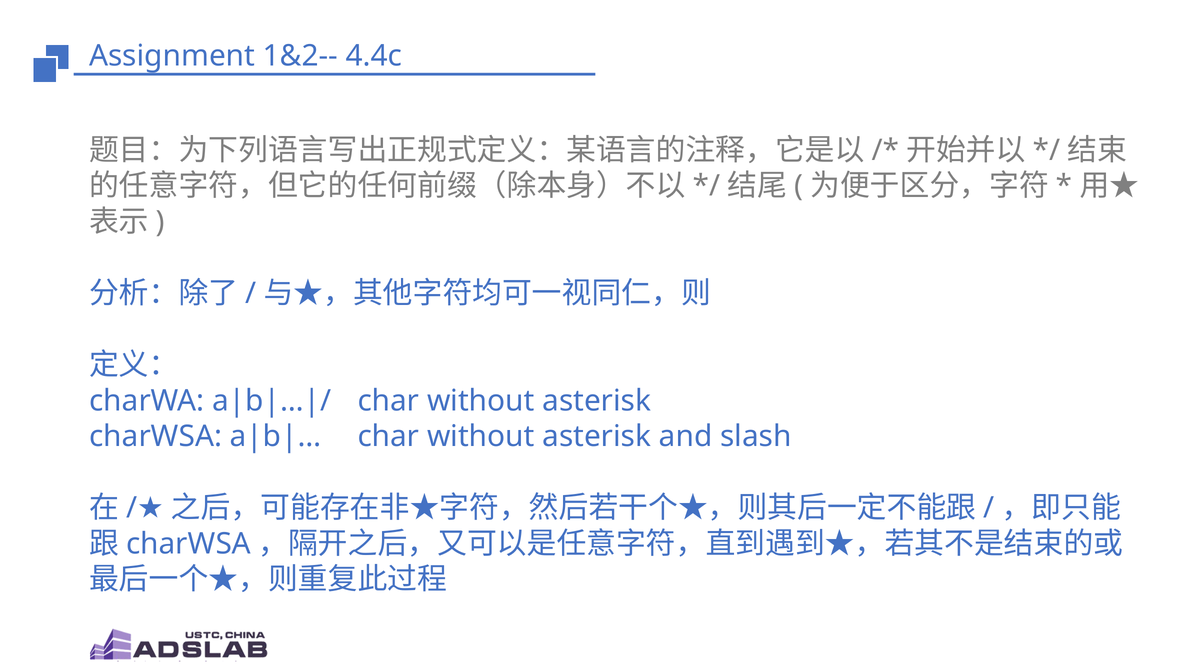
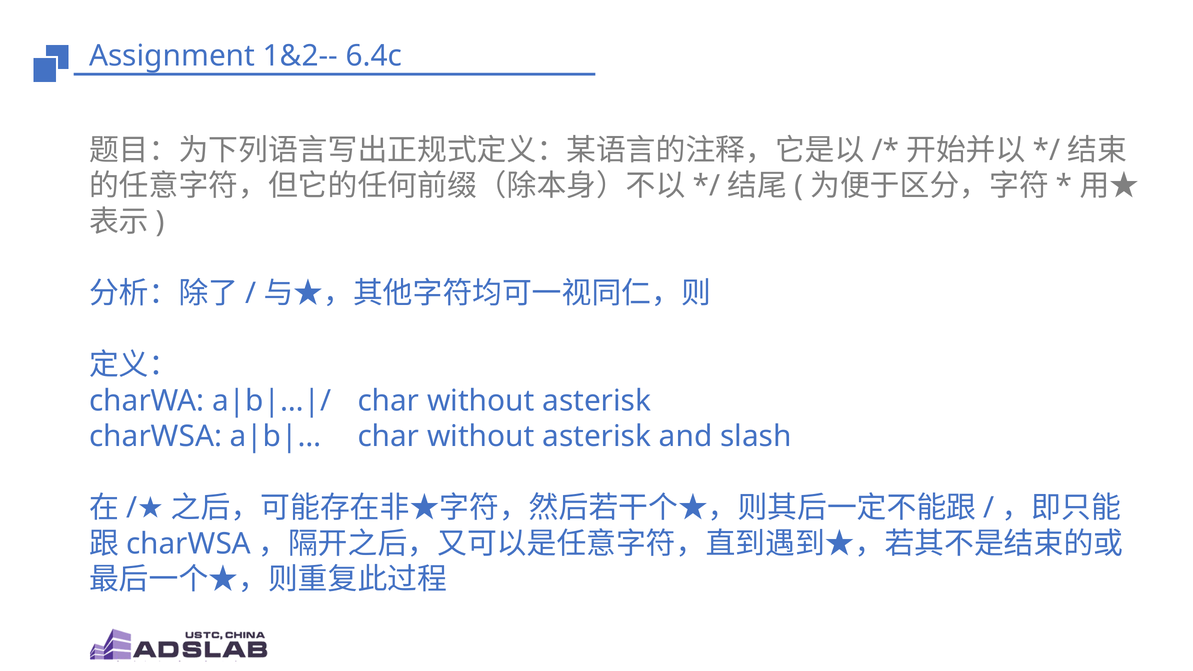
4.4c: 4.4c -> 6.4c
